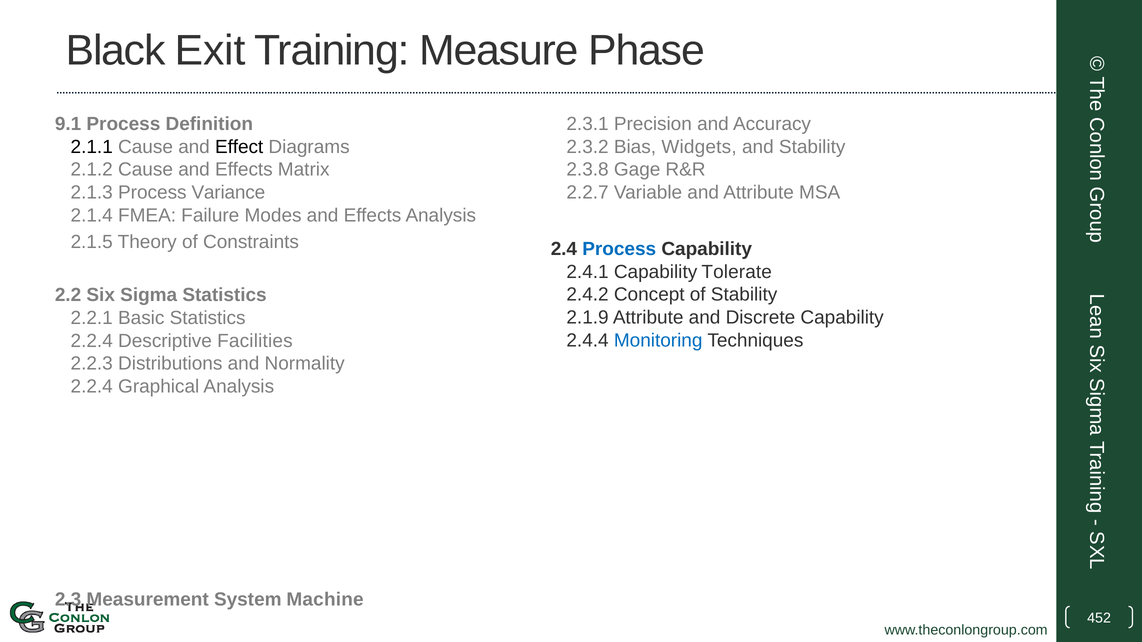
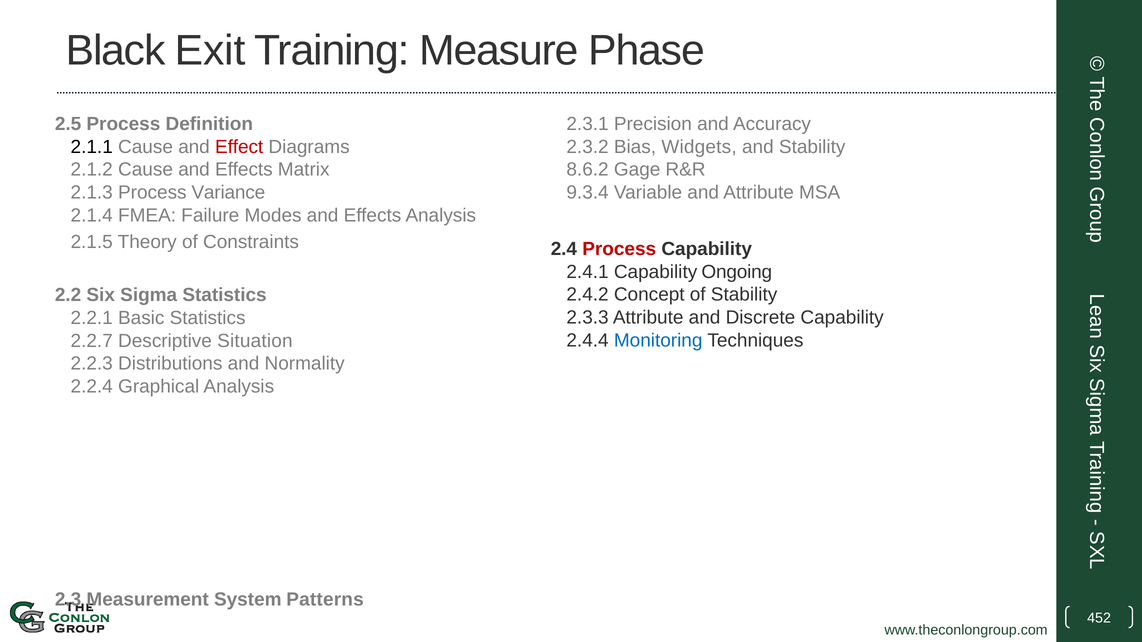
9.1: 9.1 -> 2.5
Effect colour: black -> red
2.3.8: 2.3.8 -> 8.6.2
2.2.7: 2.2.7 -> 9.3.4
Process at (619, 249) colour: blue -> red
Tolerate: Tolerate -> Ongoing
2.1.9: 2.1.9 -> 2.3.3
2.2.4 at (92, 341): 2.2.4 -> 2.2.7
Facilities: Facilities -> Situation
Machine: Machine -> Patterns
